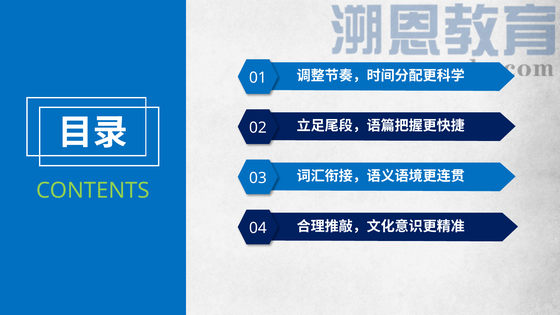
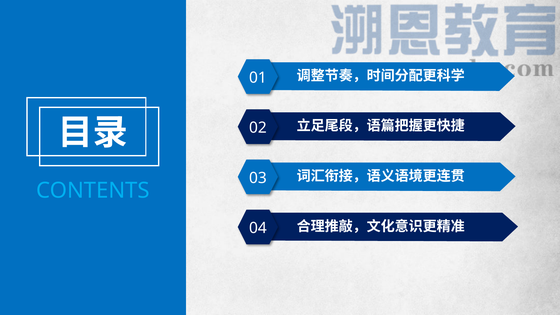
CONTENTS colour: light green -> light blue
